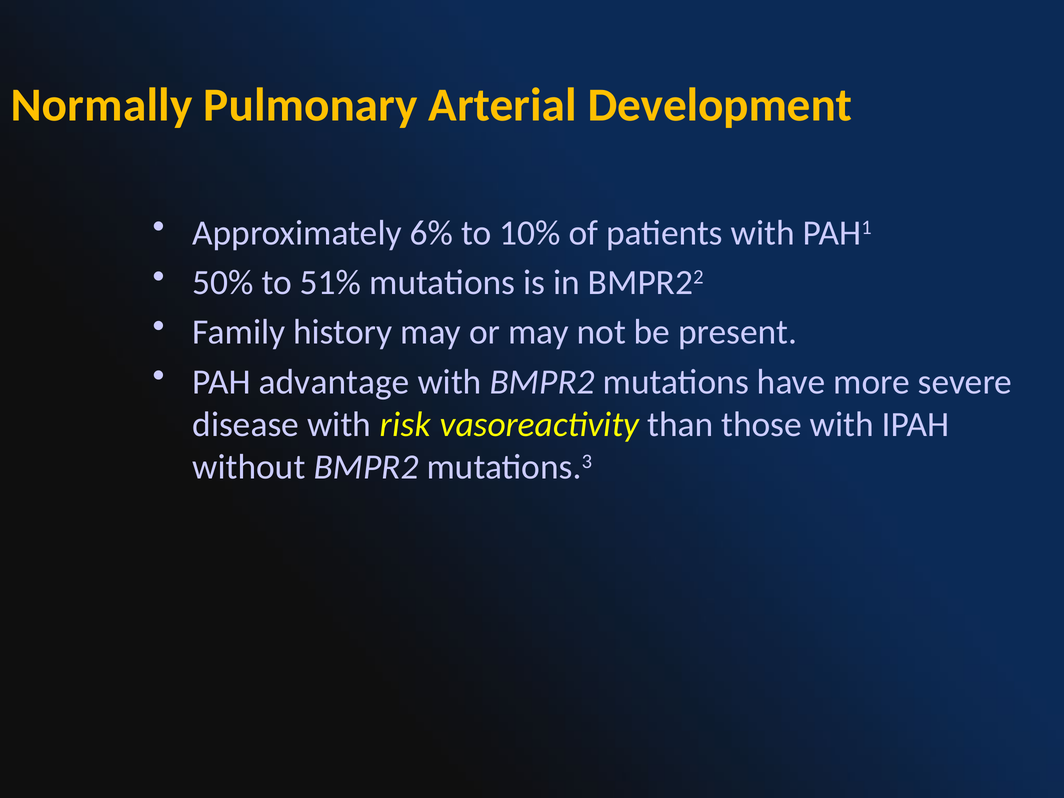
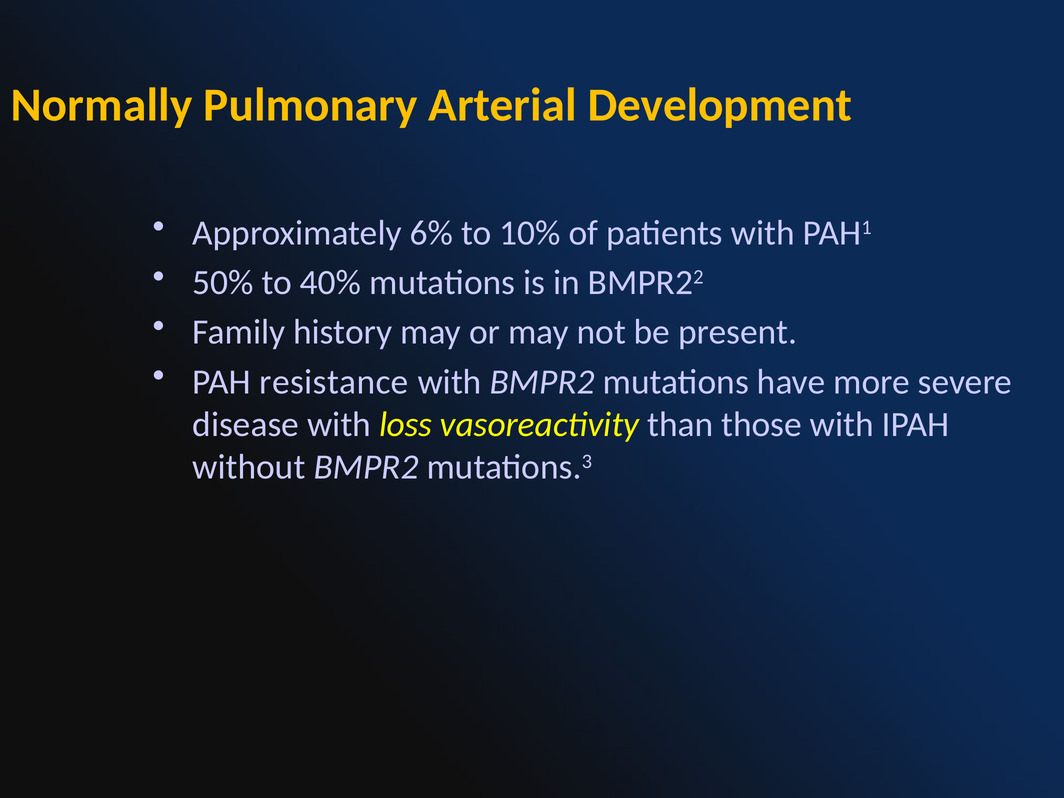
51%: 51% -> 40%
advantage: advantage -> resistance
risk: risk -> loss
